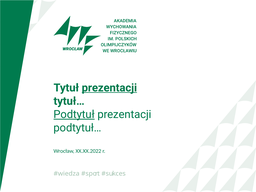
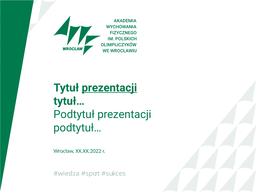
Podtytuł underline: present -> none
